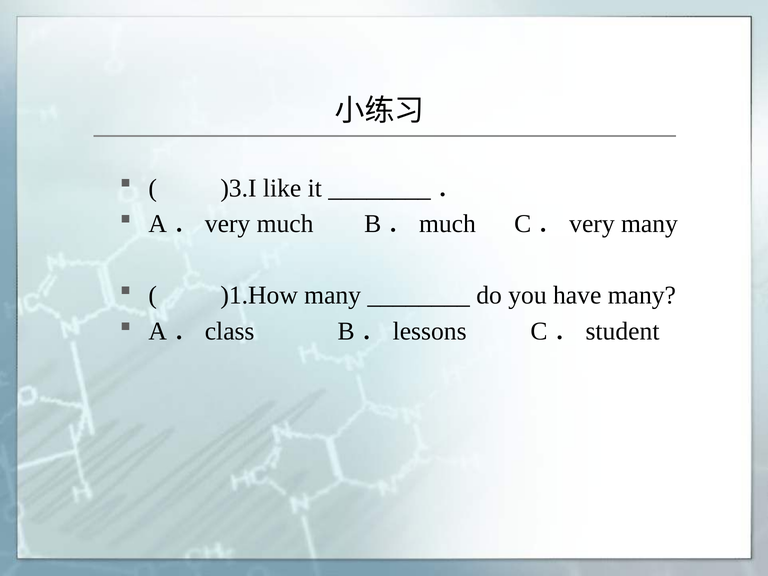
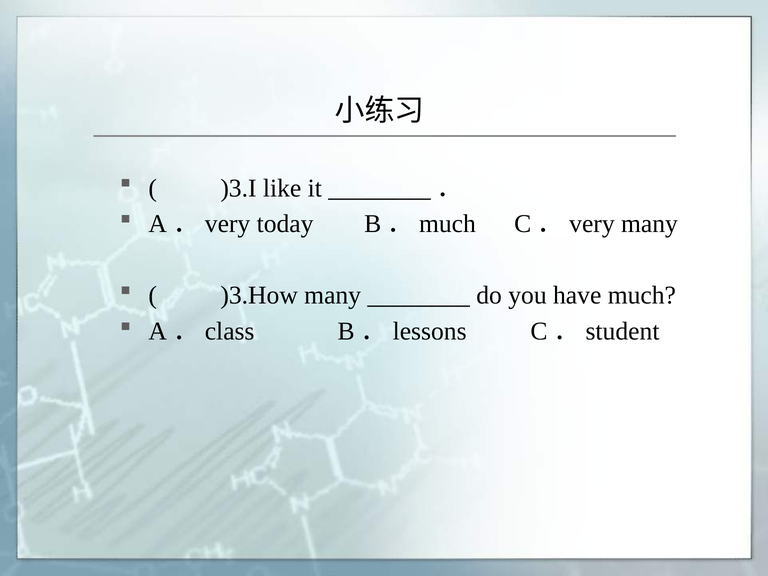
much: much -> today
)1.How: )1.How -> )3.How
have many: many -> much
